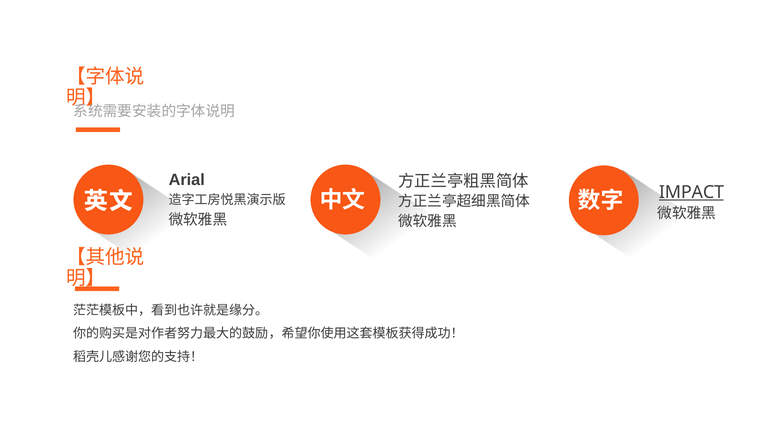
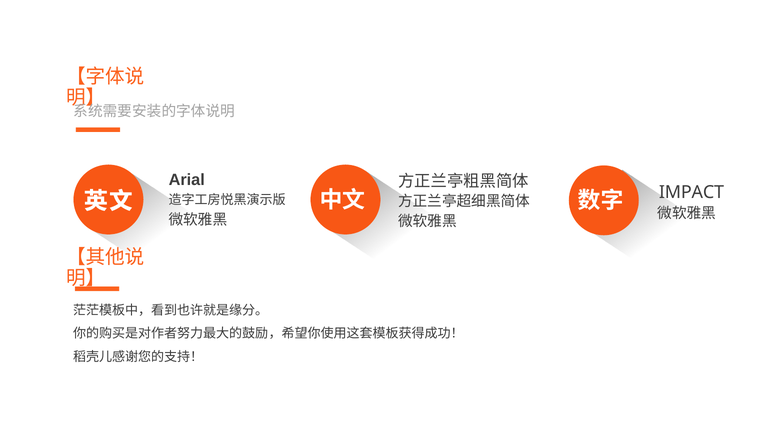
IMPACT underline: present -> none
